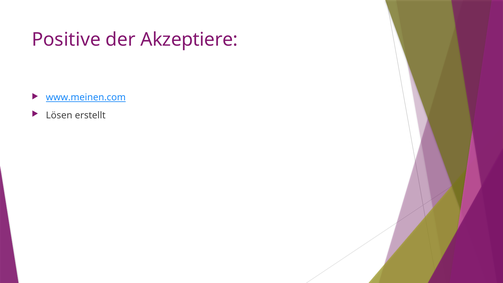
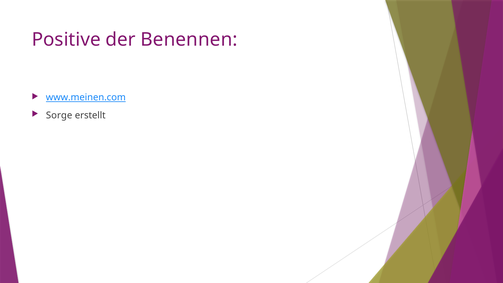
Akzeptiere: Akzeptiere -> Benennen
Lösen: Lösen -> Sorge
